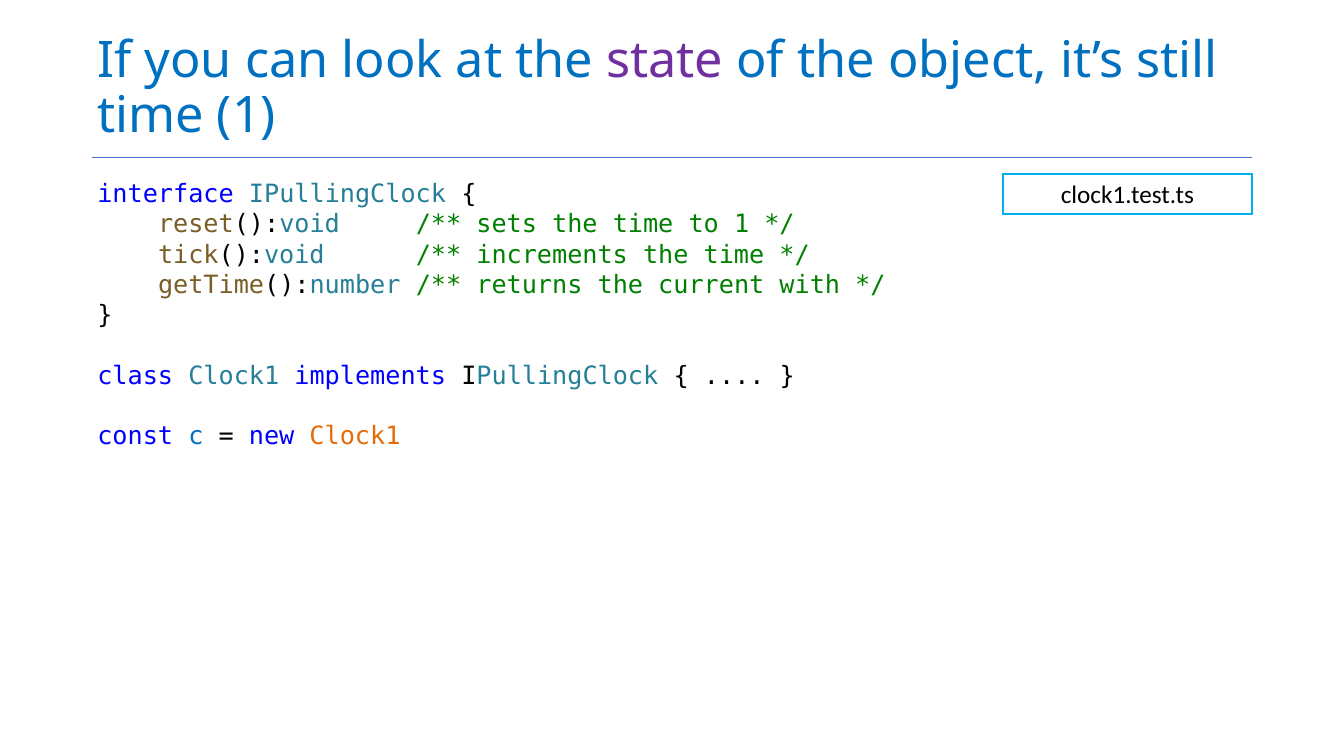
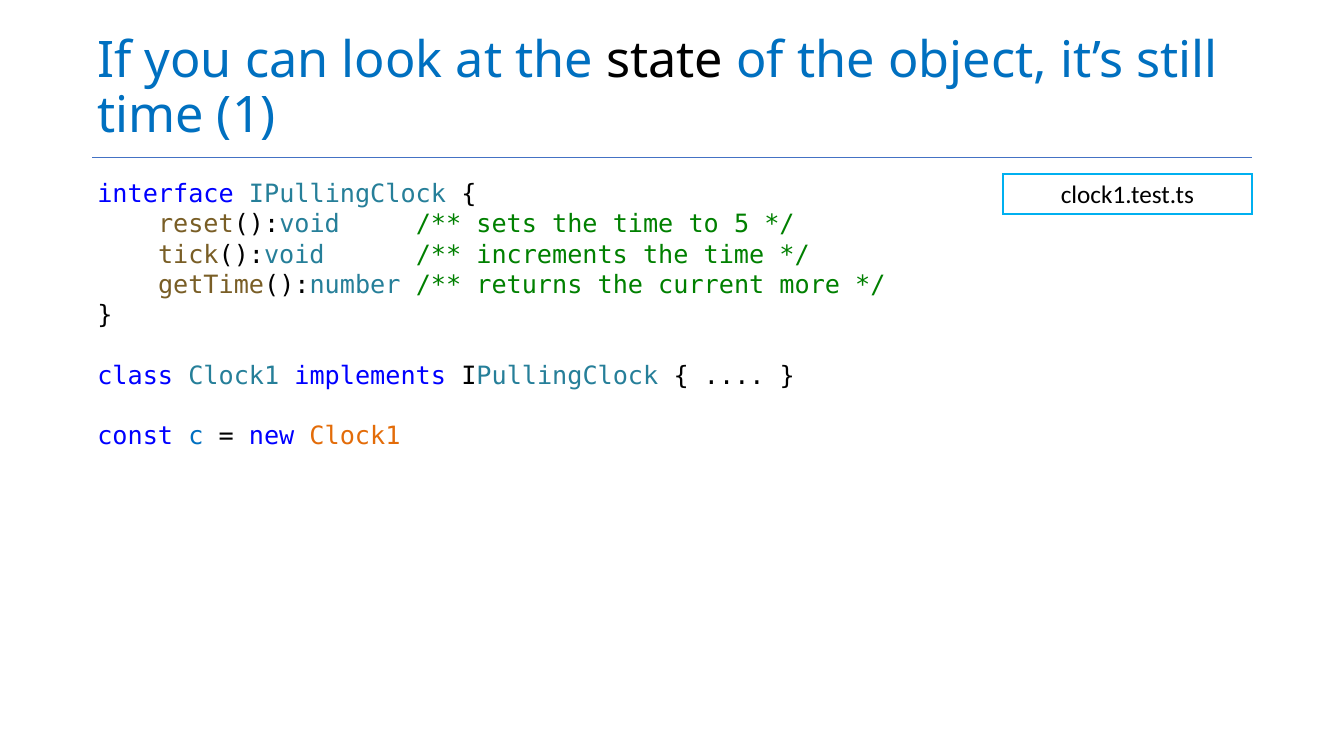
state colour: purple -> black
to 1: 1 -> 5
with: with -> more
